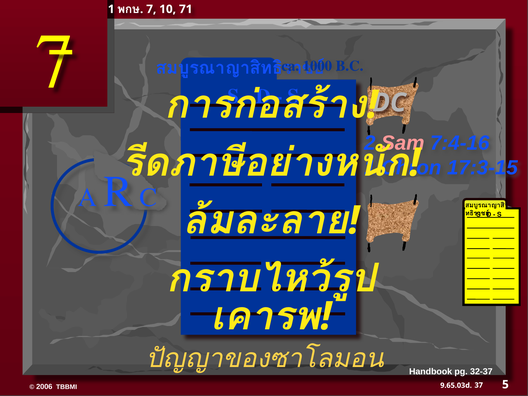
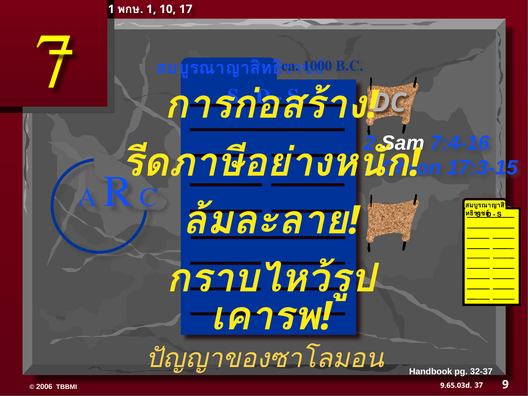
7 at (151, 9): 7 -> 1
71: 71 -> 17
Sam colour: pink -> white
5: 5 -> 9
